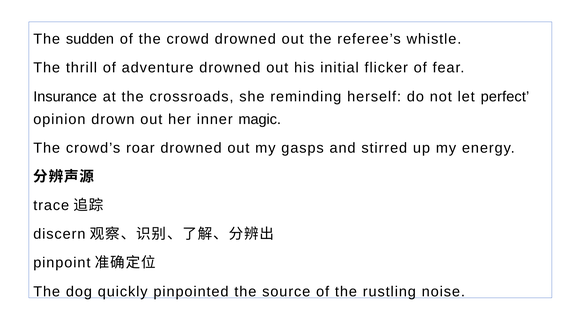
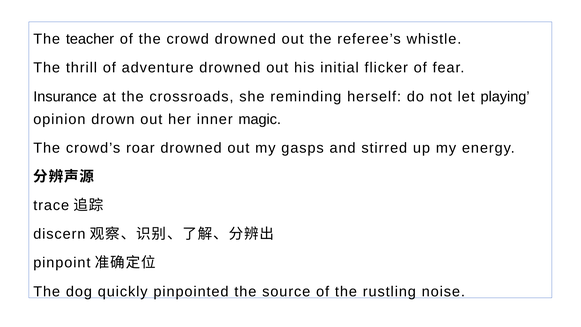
sudden: sudden -> teacher
perfect: perfect -> playing
